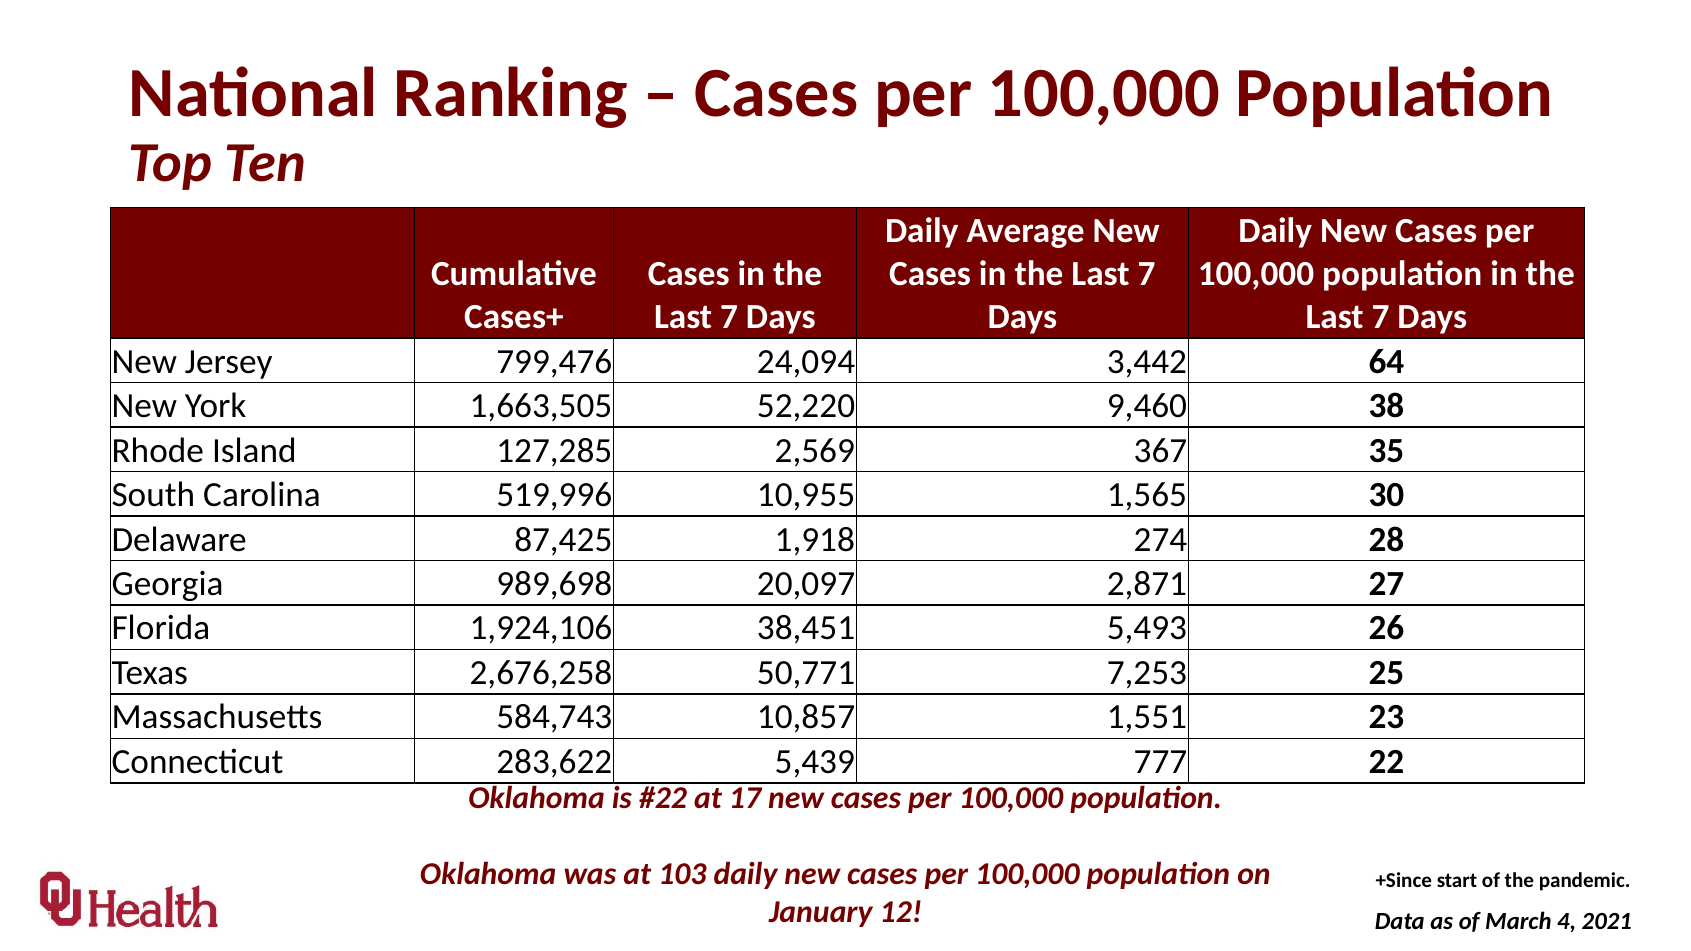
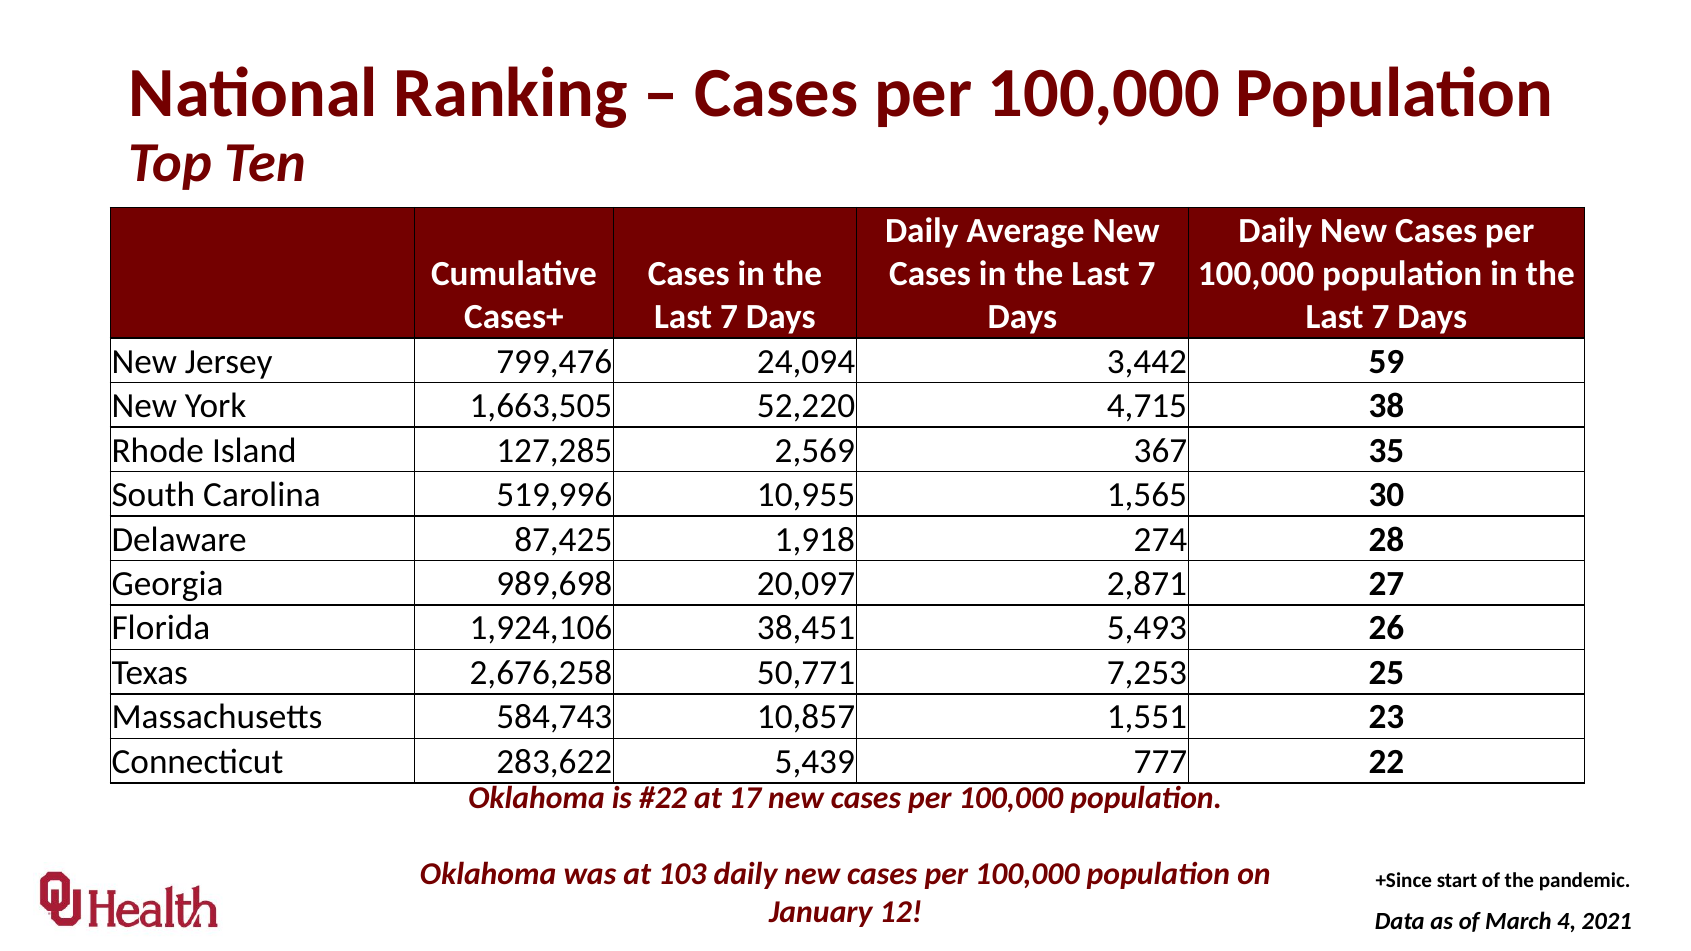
64: 64 -> 59
9,460: 9,460 -> 4,715
